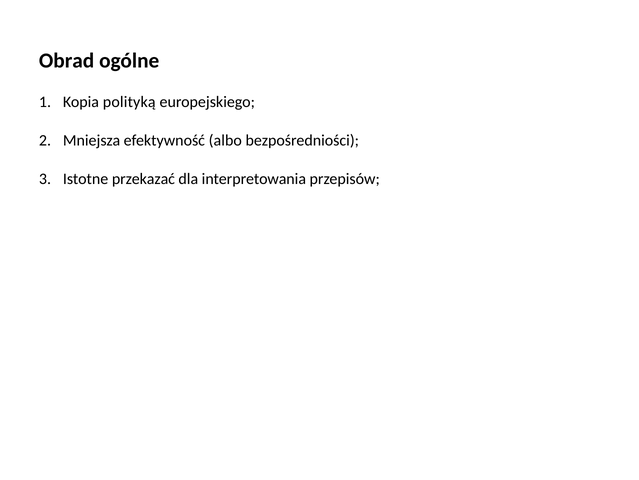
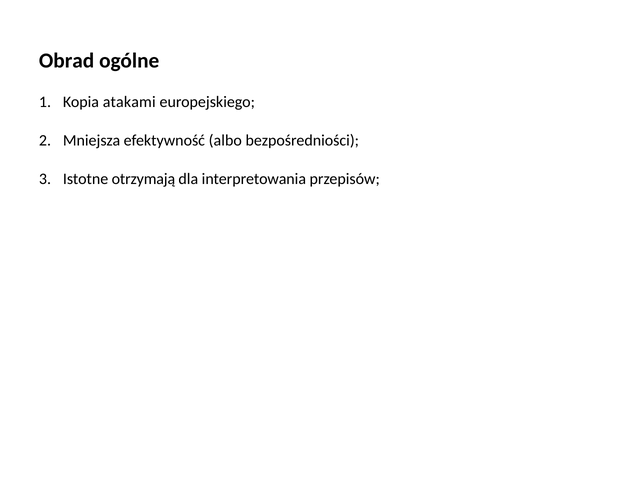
polityką: polityką -> atakami
przekazać: przekazać -> otrzymają
